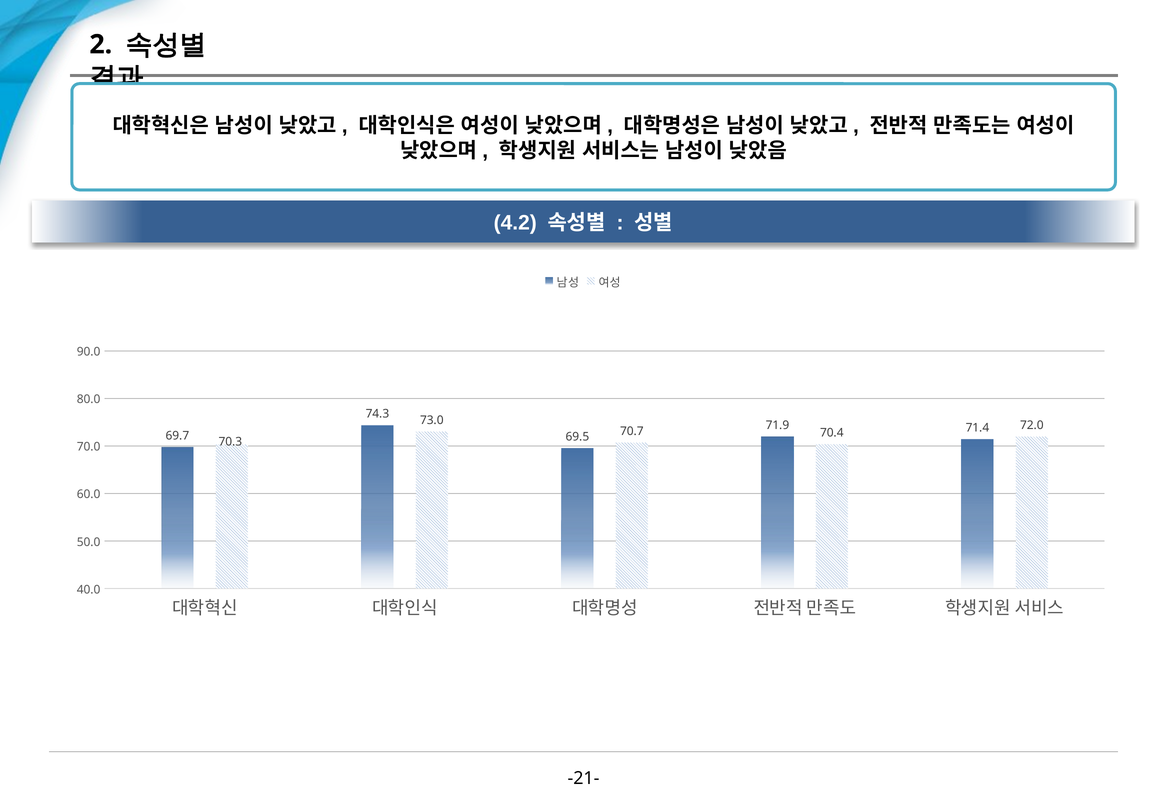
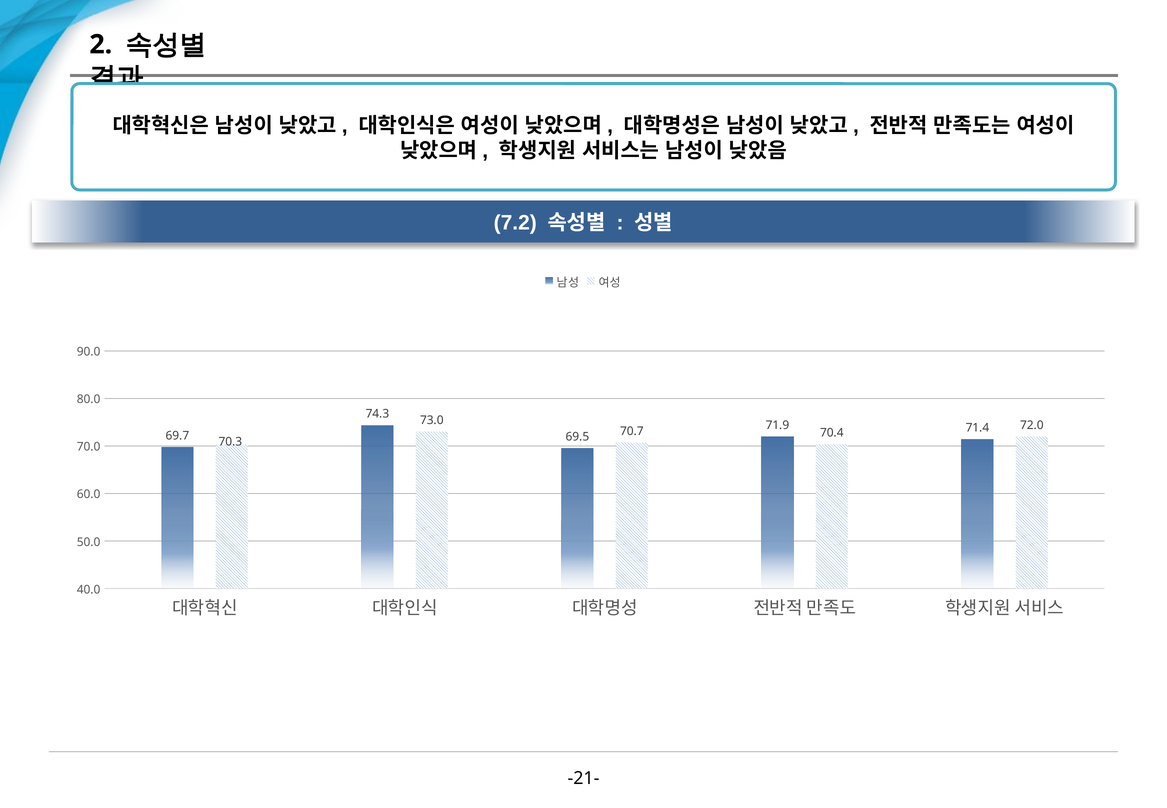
4.2: 4.2 -> 7.2
